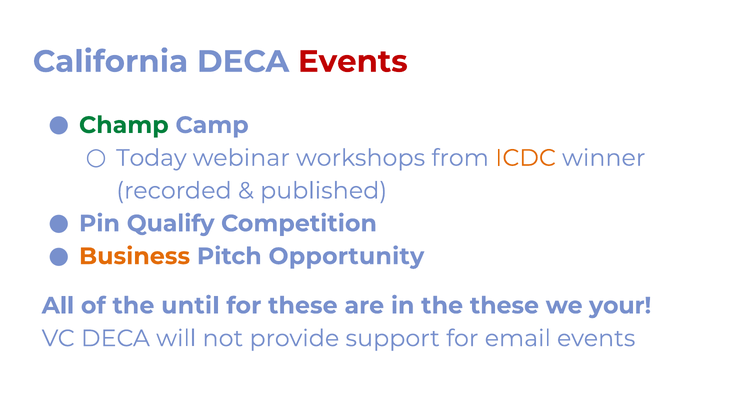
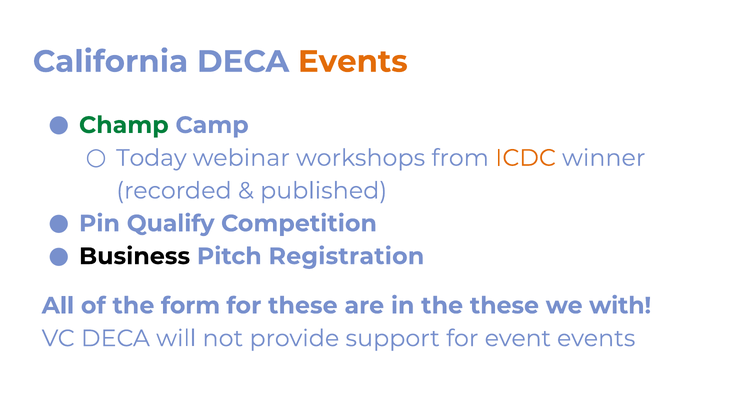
Events at (353, 62) colour: red -> orange
Business colour: orange -> black
Opportunity: Opportunity -> Registration
until: until -> form
your: your -> with
email: email -> event
